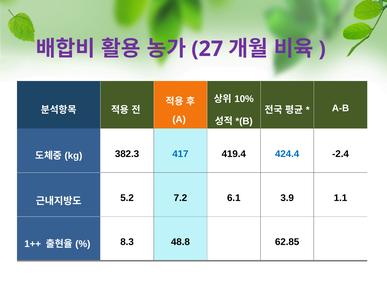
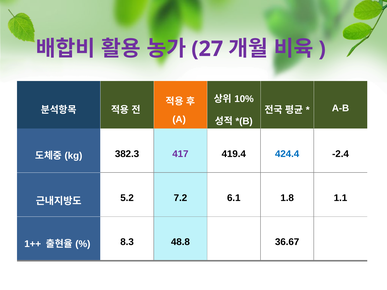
417 colour: blue -> purple
3.9: 3.9 -> 1.8
62.85: 62.85 -> 36.67
